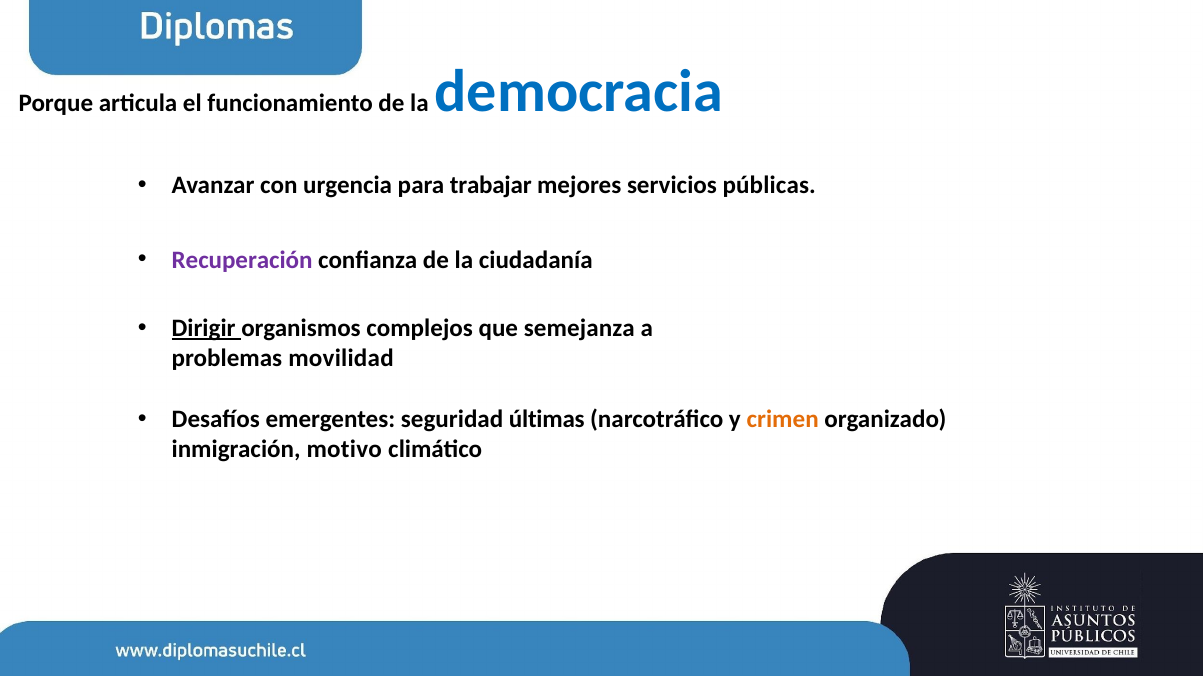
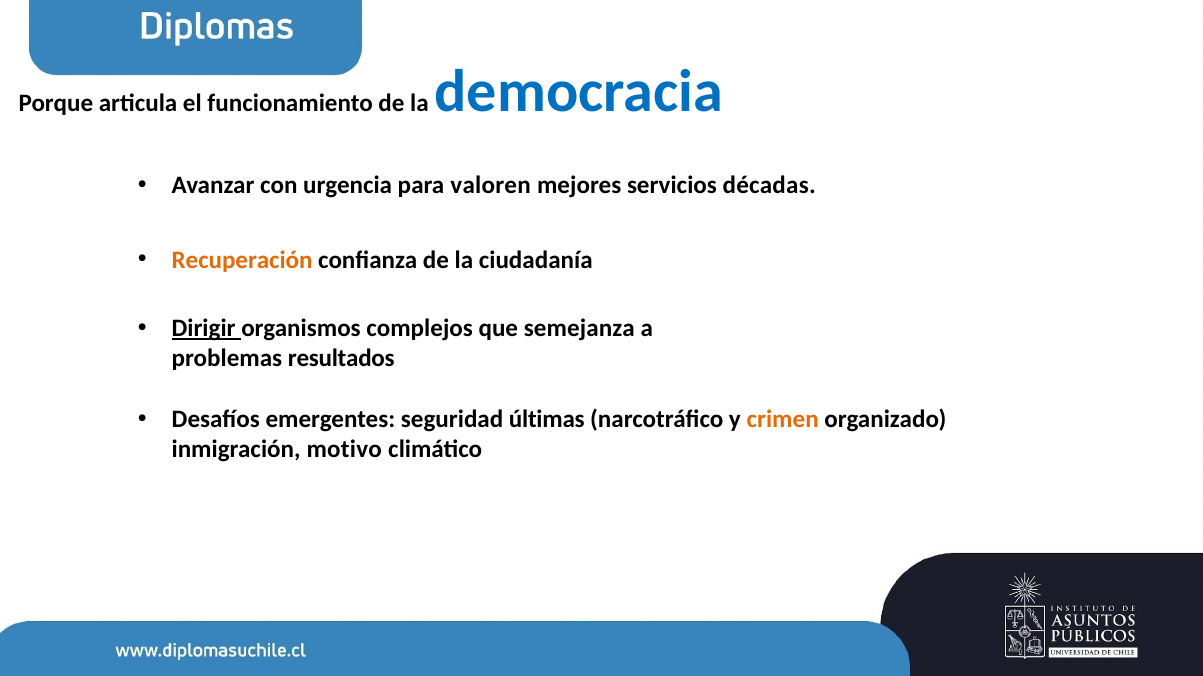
trabajar: trabajar -> valoren
públicas: públicas -> décadas
Recuperación colour: purple -> orange
movilidad: movilidad -> resultados
